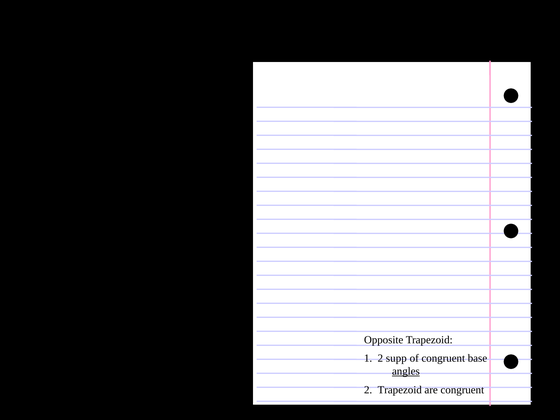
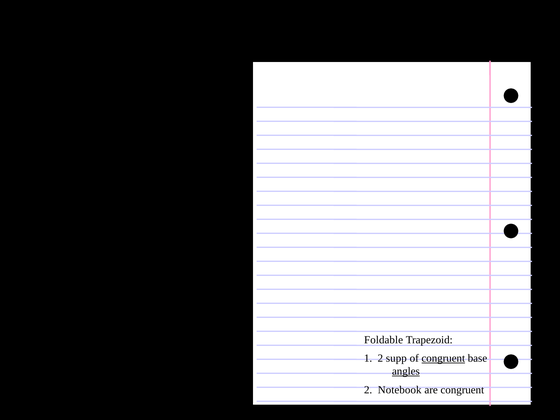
Opposite: Opposite -> Foldable
congruent at (443, 358) underline: none -> present
2 Trapezoid: Trapezoid -> Notebook
